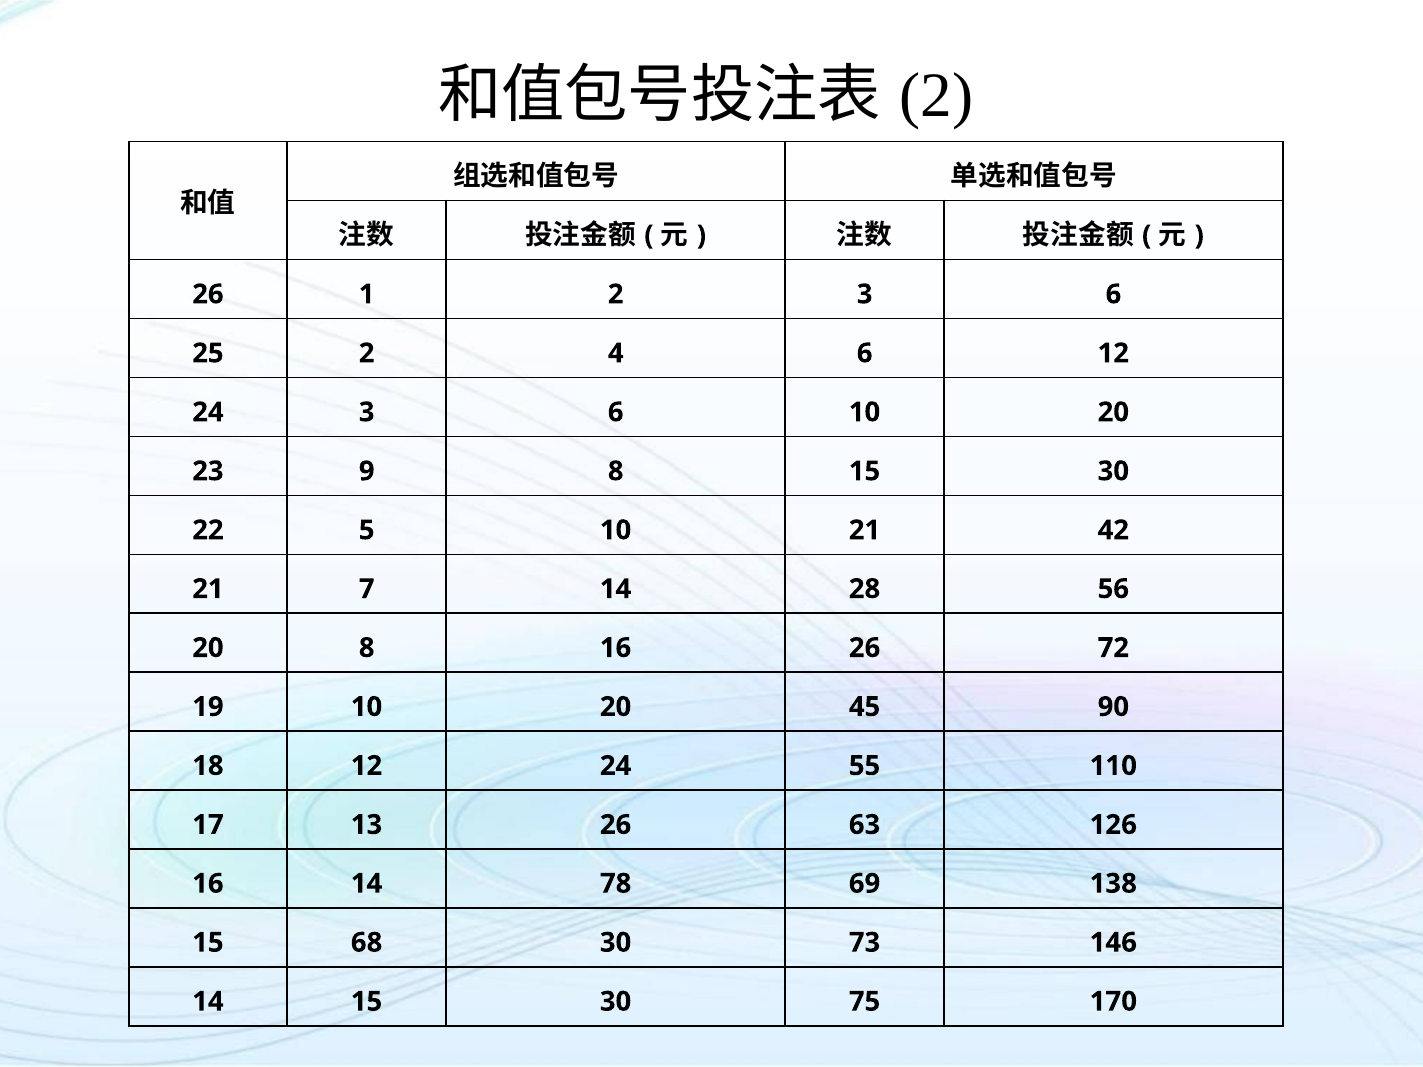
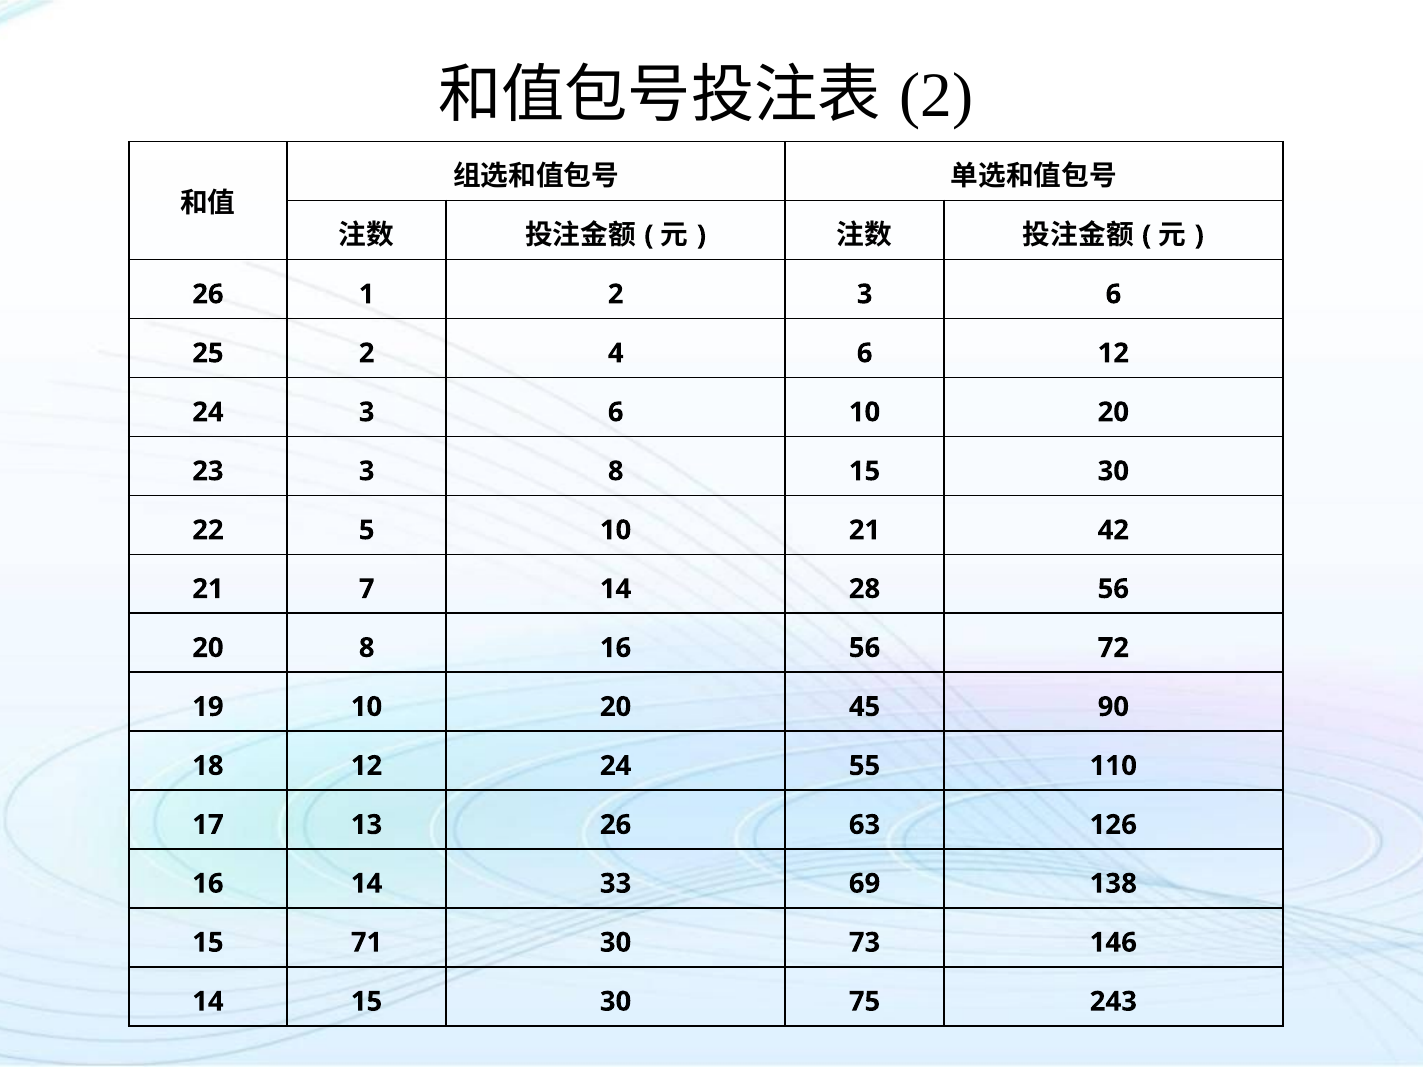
23 9: 9 -> 3
16 26: 26 -> 56
78: 78 -> 33
68: 68 -> 71
170: 170 -> 243
